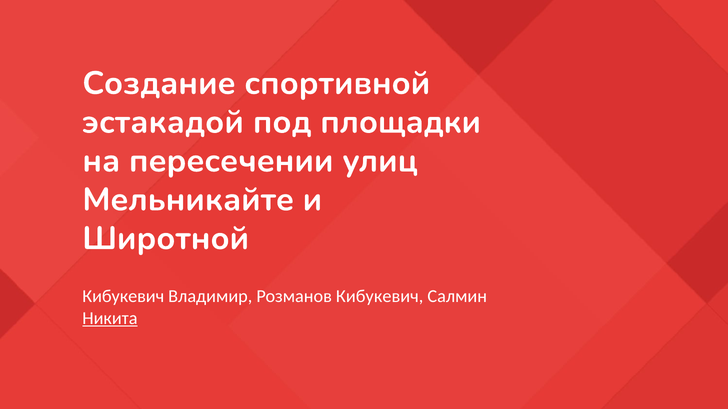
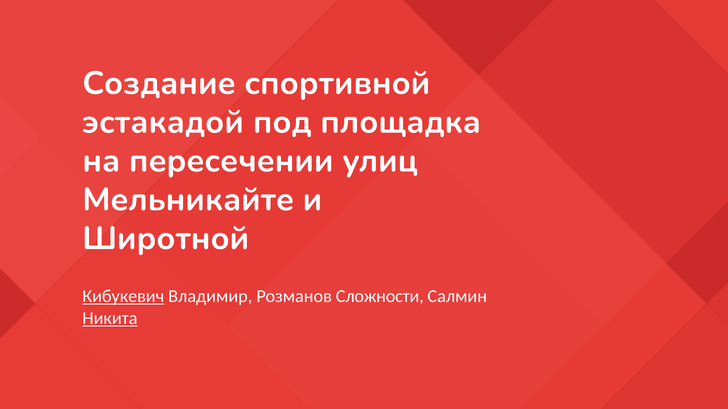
площадки: площадки -> площадка
Кибукевич at (123, 297) underline: none -> present
Розманов Кибукевич: Кибукевич -> Сложности
